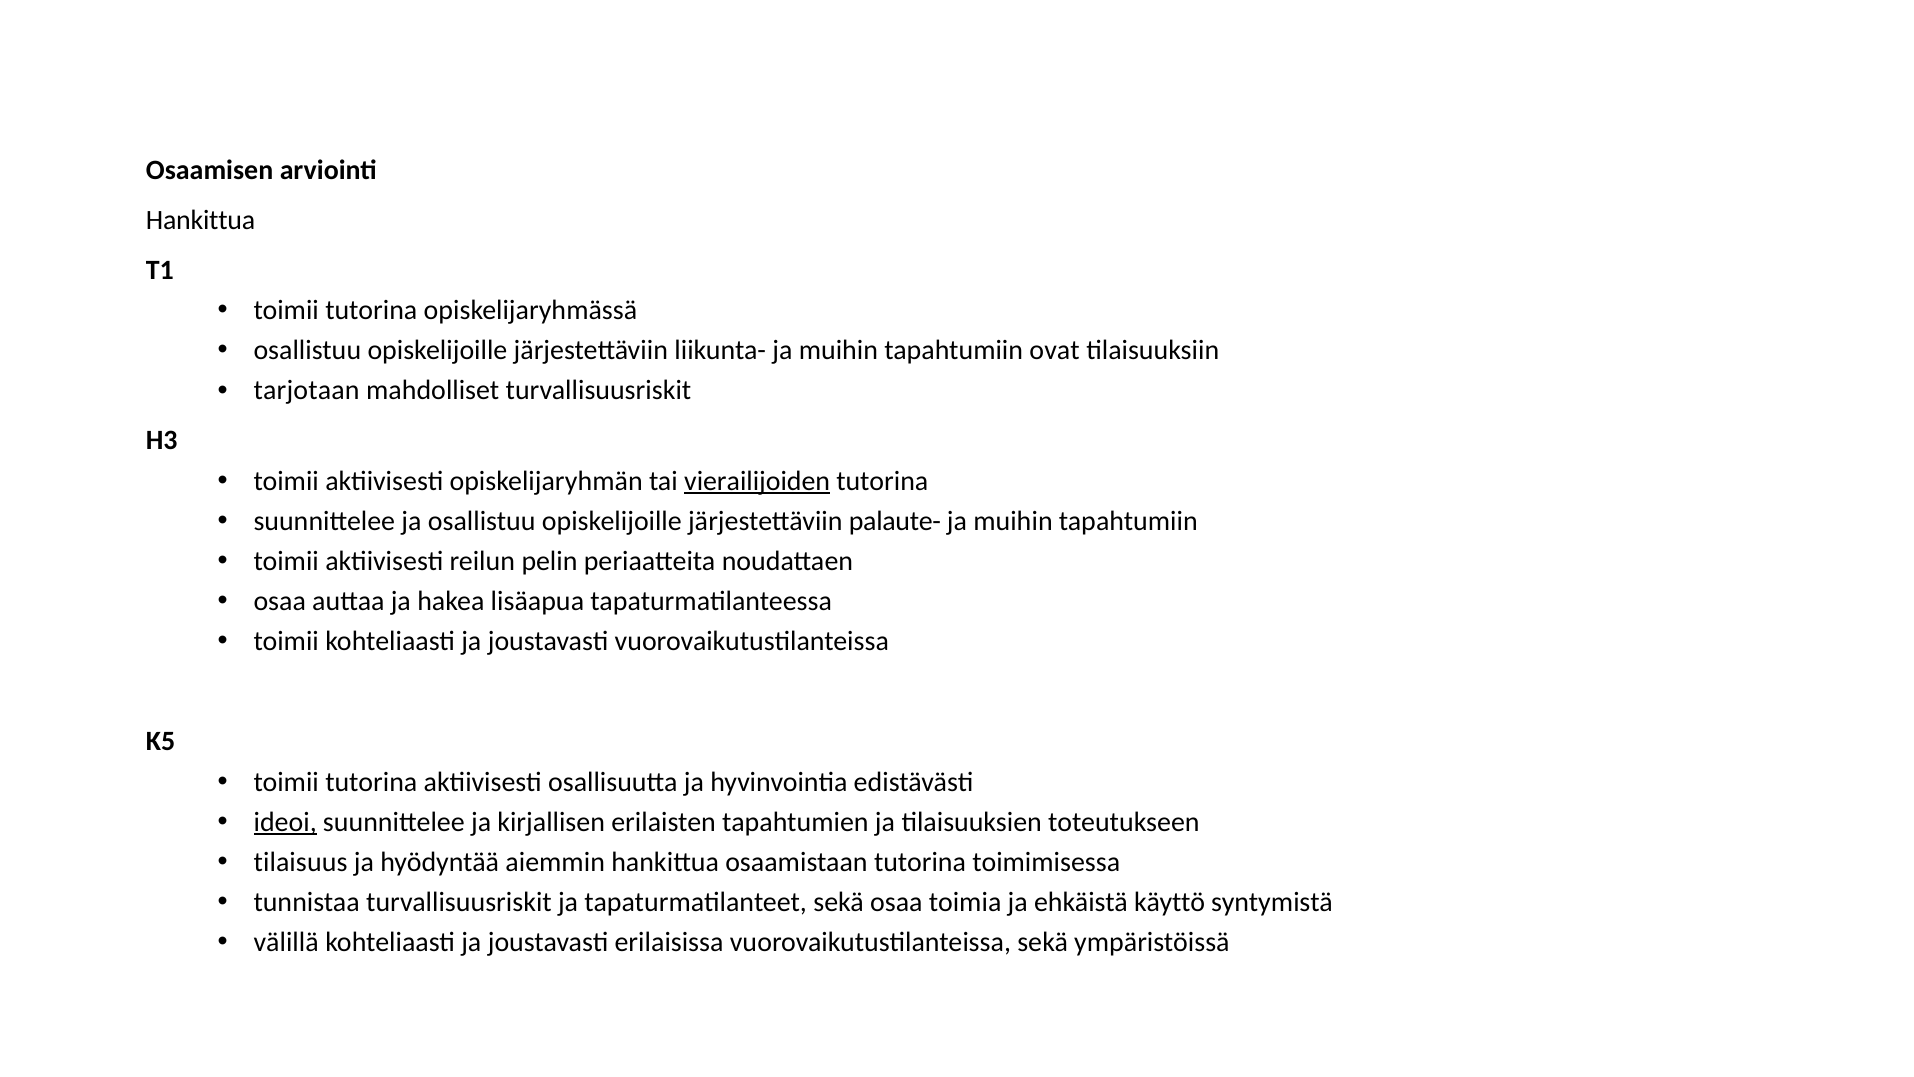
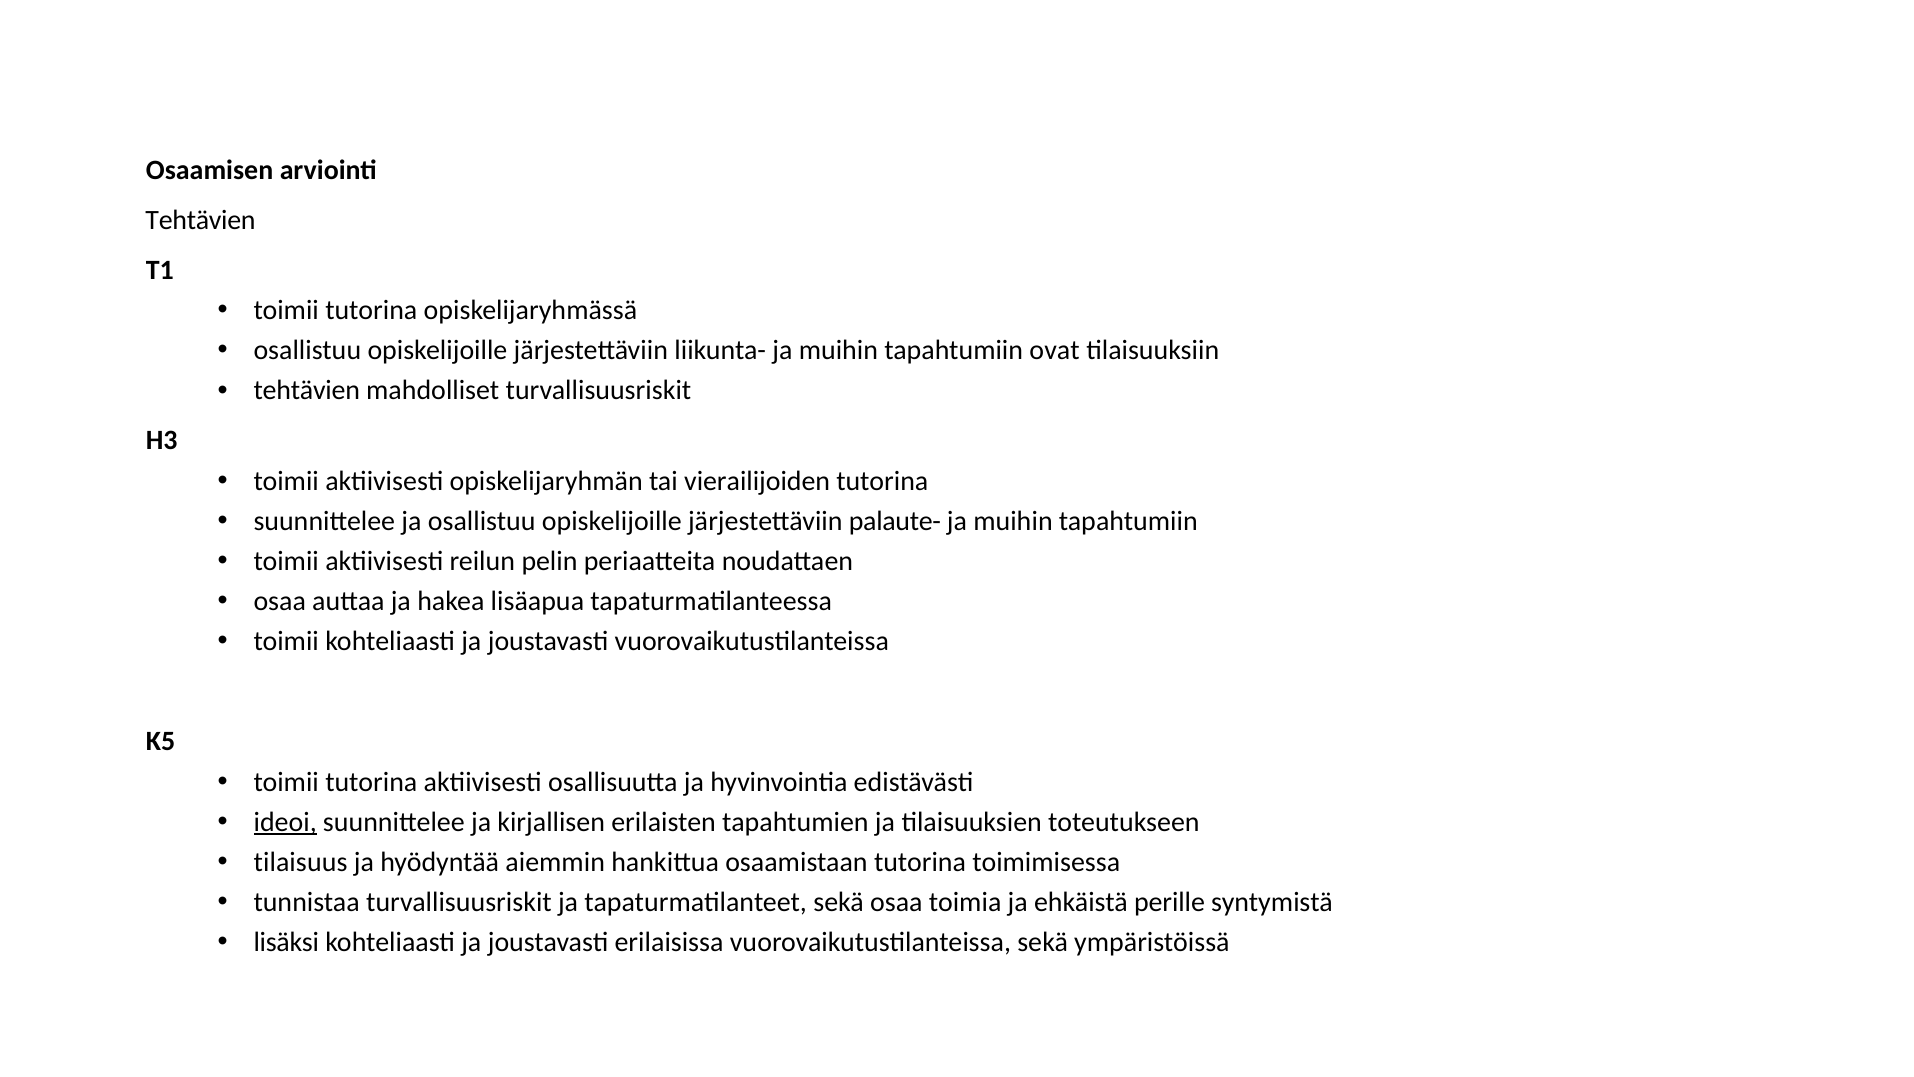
Hankittua at (201, 220): Hankittua -> Tehtävien
tarjotaan at (307, 390): tarjotaan -> tehtävien
vierailijoiden underline: present -> none
käyttö: käyttö -> perille
välillä: välillä -> lisäksi
